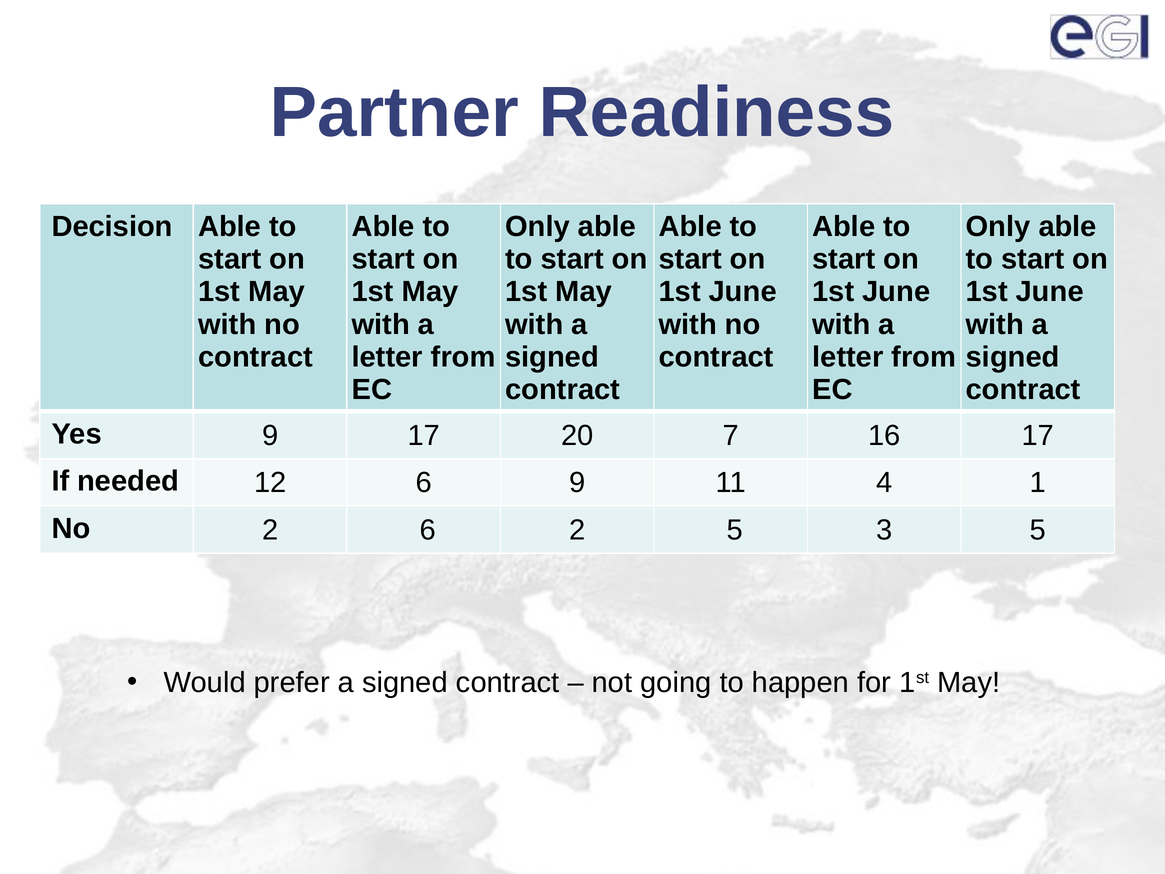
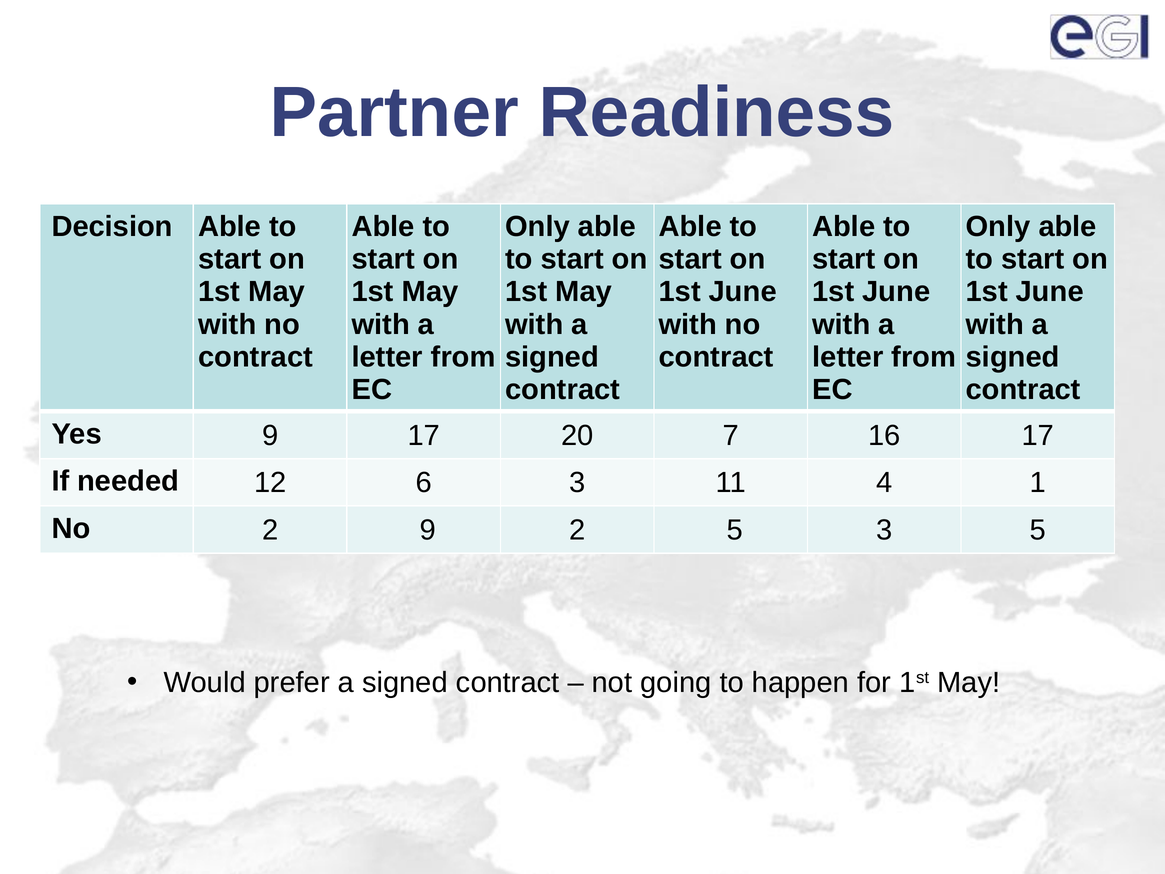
6 9: 9 -> 3
2 6: 6 -> 9
